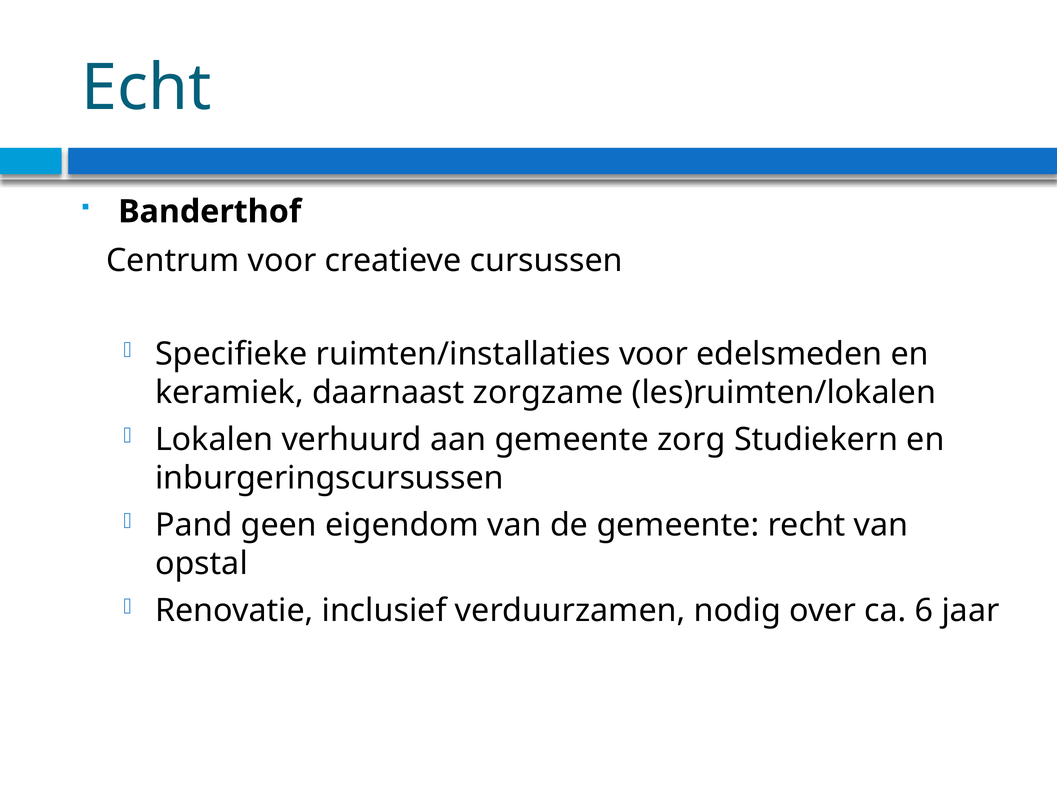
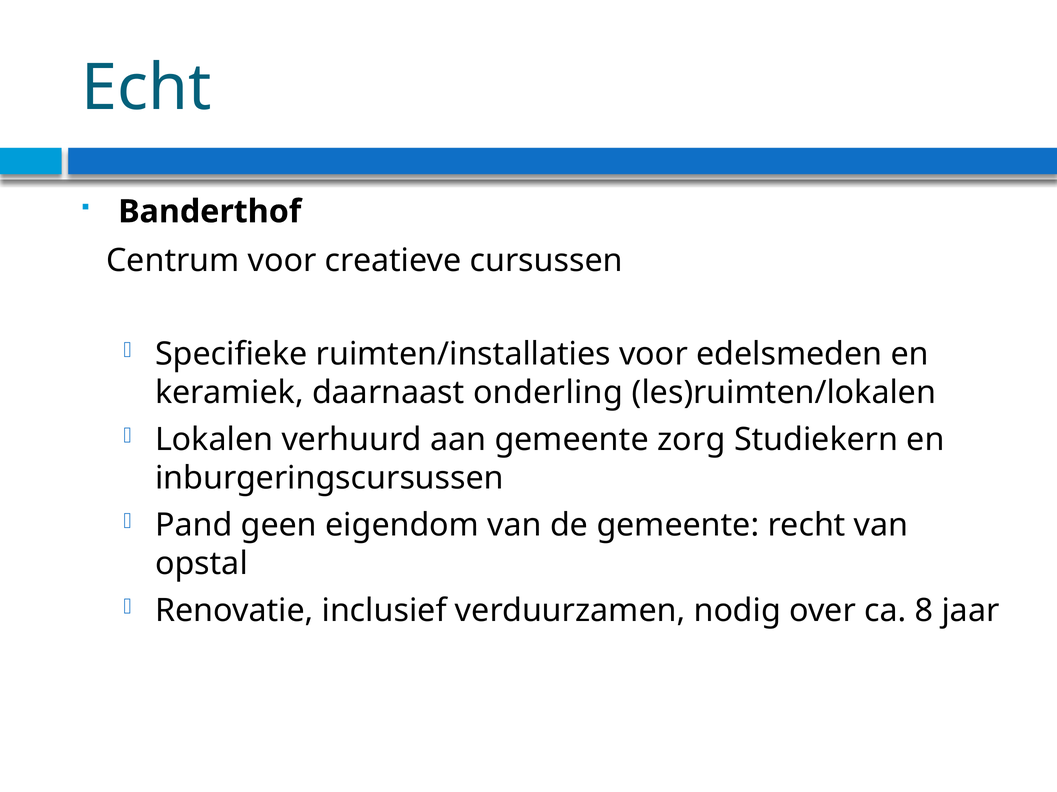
zorgzame: zorgzame -> onderling
6: 6 -> 8
